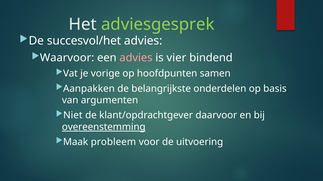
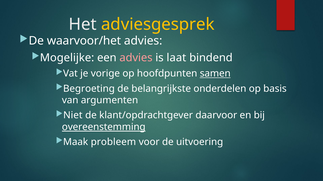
adviesgesprek colour: light green -> yellow
succesvol/het: succesvol/het -> waarvoor/het
Waarvoor: Waarvoor -> Mogelijke
vier: vier -> laat
samen underline: none -> present
Aanpakken: Aanpakken -> Begroeting
